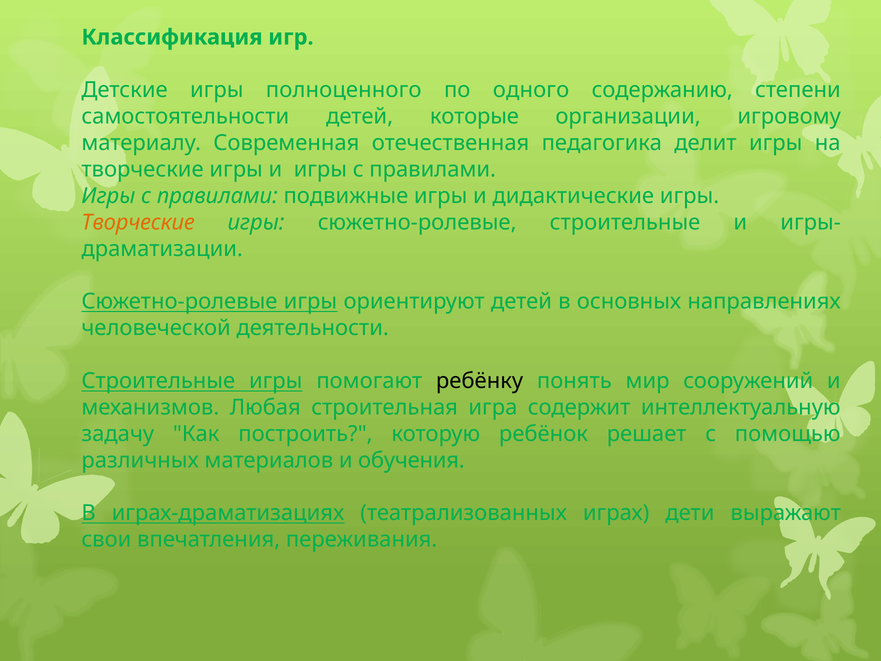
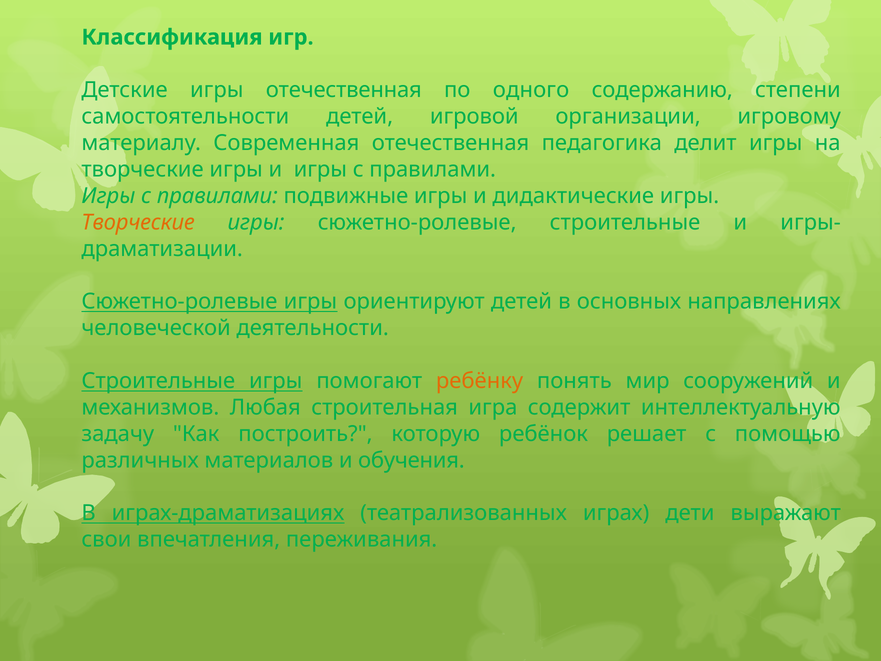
игры полноценного: полноценного -> отечественная
которые: которые -> игровой
ребёнку colour: black -> orange
